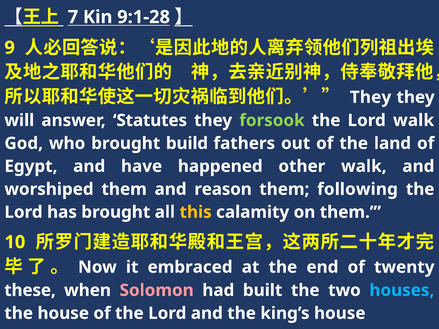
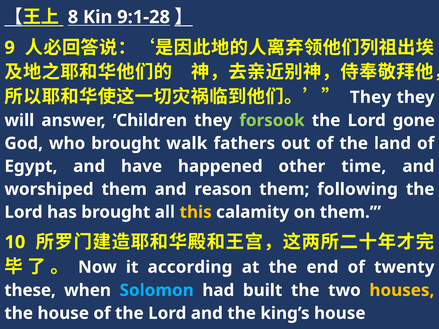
7: 7 -> 8
Statutes: Statutes -> Children
Lord walk: walk -> gone
build: build -> walk
other walk: walk -> time
embraced: embraced -> according
Solomon colour: pink -> light blue
houses colour: light blue -> yellow
